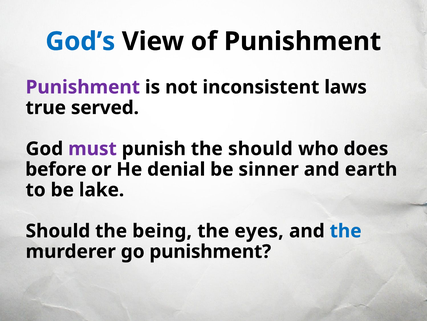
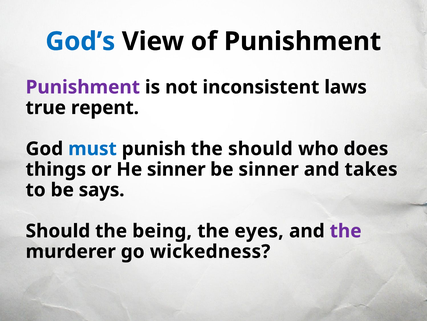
served: served -> repent
must colour: purple -> blue
before: before -> things
He denial: denial -> sinner
earth: earth -> takes
lake: lake -> says
the at (346, 231) colour: blue -> purple
go punishment: punishment -> wickedness
